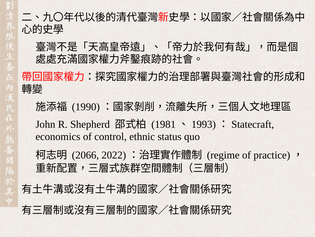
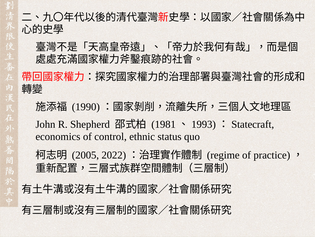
2066: 2066 -> 2005
